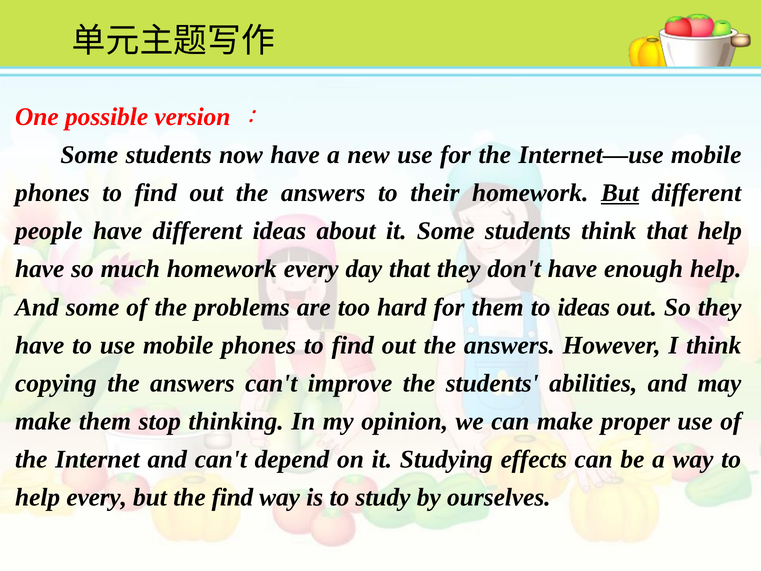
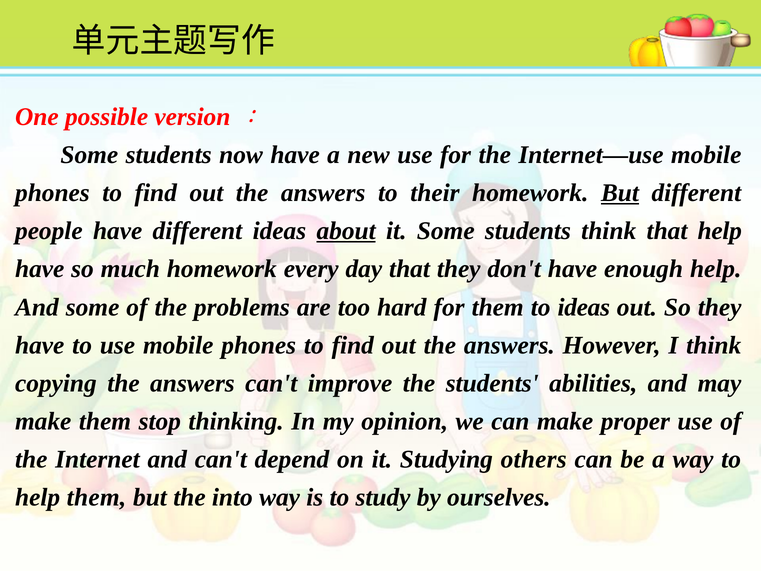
about underline: none -> present
effects: effects -> others
help every: every -> them
the find: find -> into
